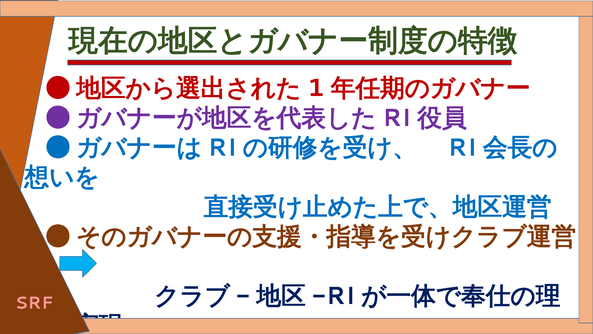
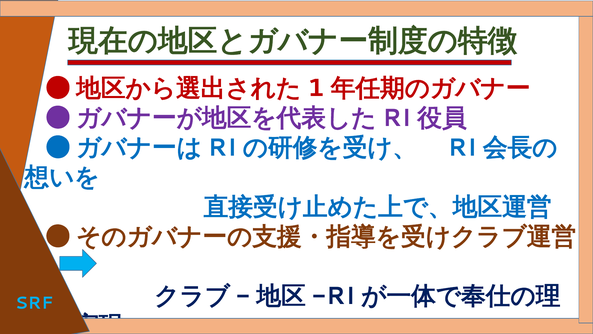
SRF colour: pink -> light blue
